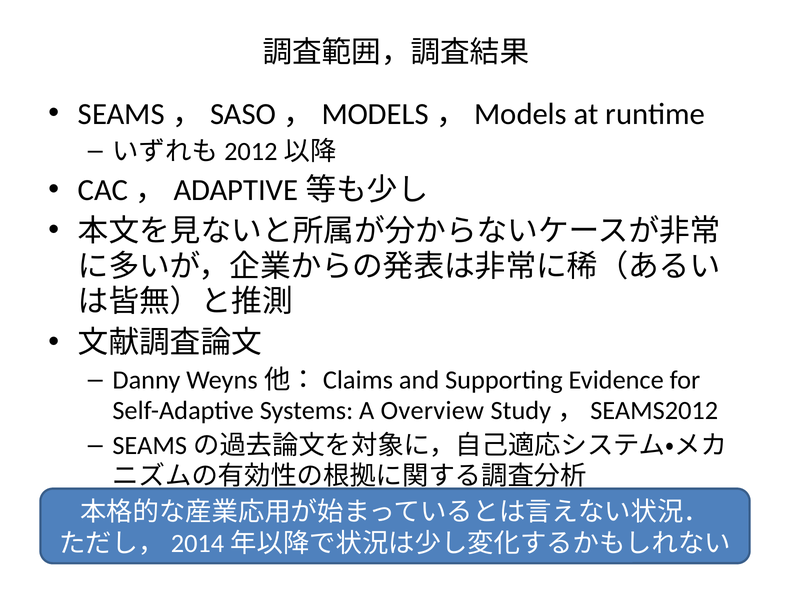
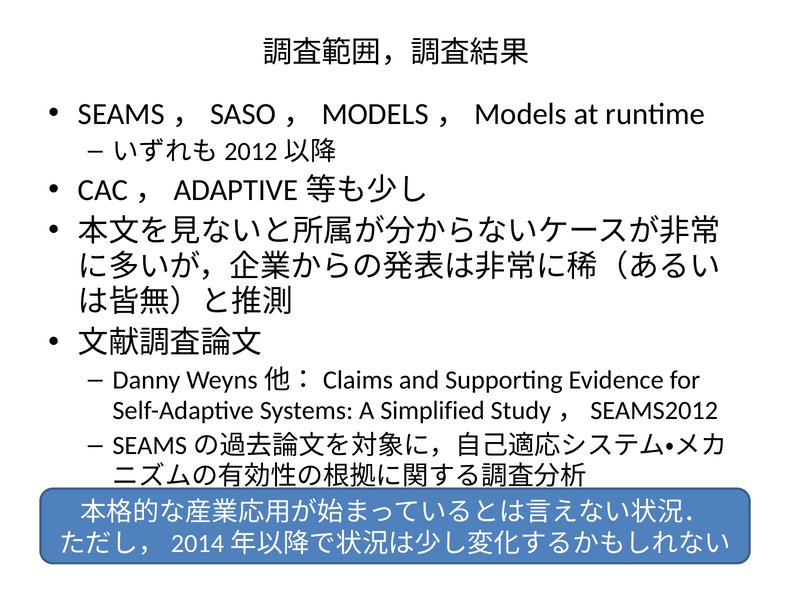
Overview: Overview -> Simplified
